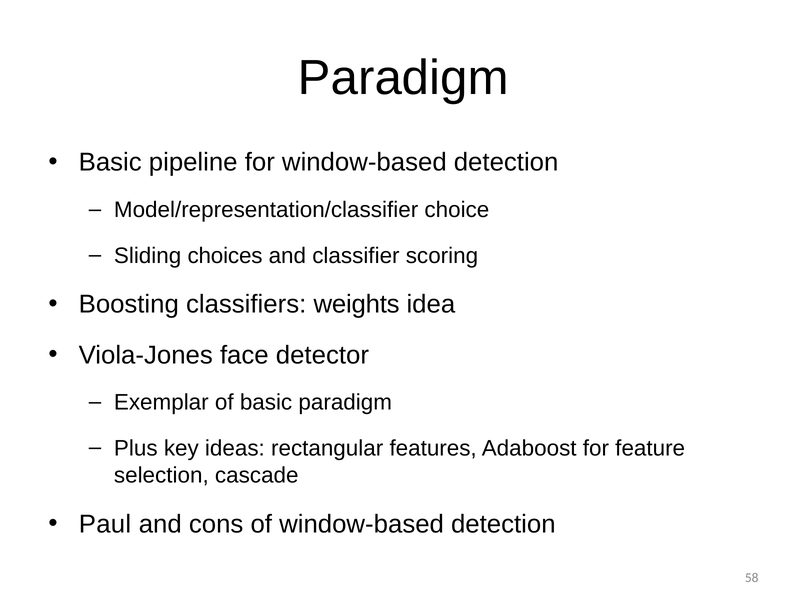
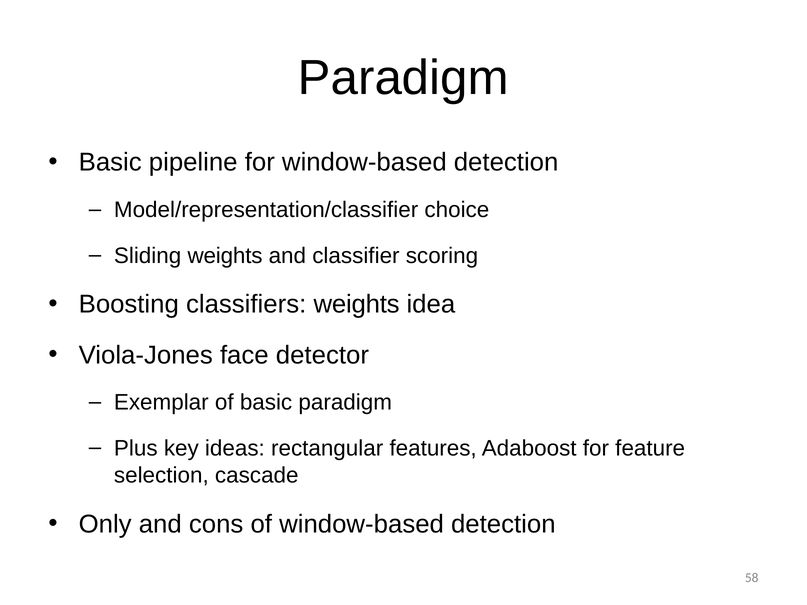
Sliding choices: choices -> weights
Paul: Paul -> Only
